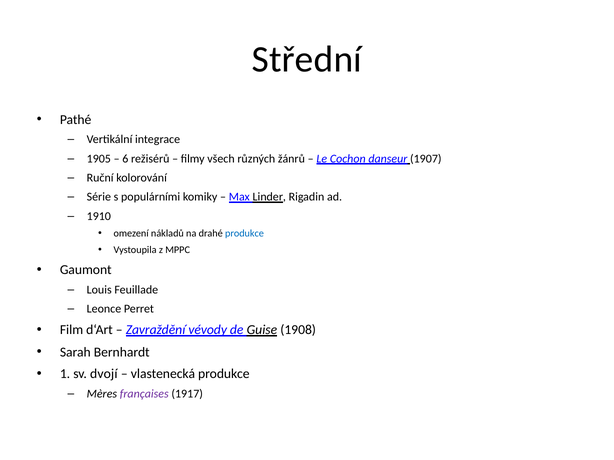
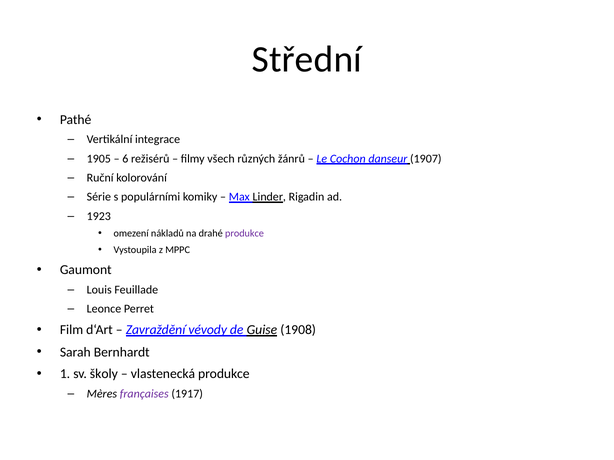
1910: 1910 -> 1923
produkce at (244, 234) colour: blue -> purple
dvojí: dvojí -> školy
